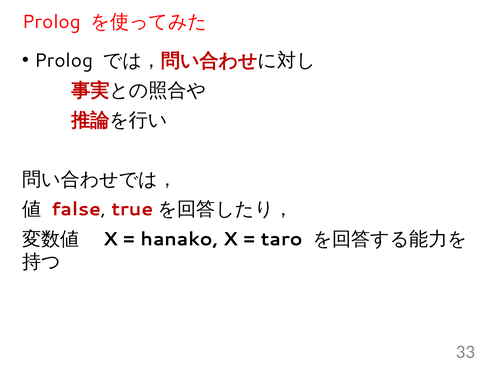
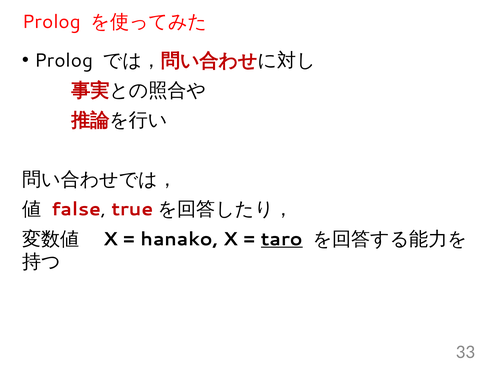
taro underline: none -> present
